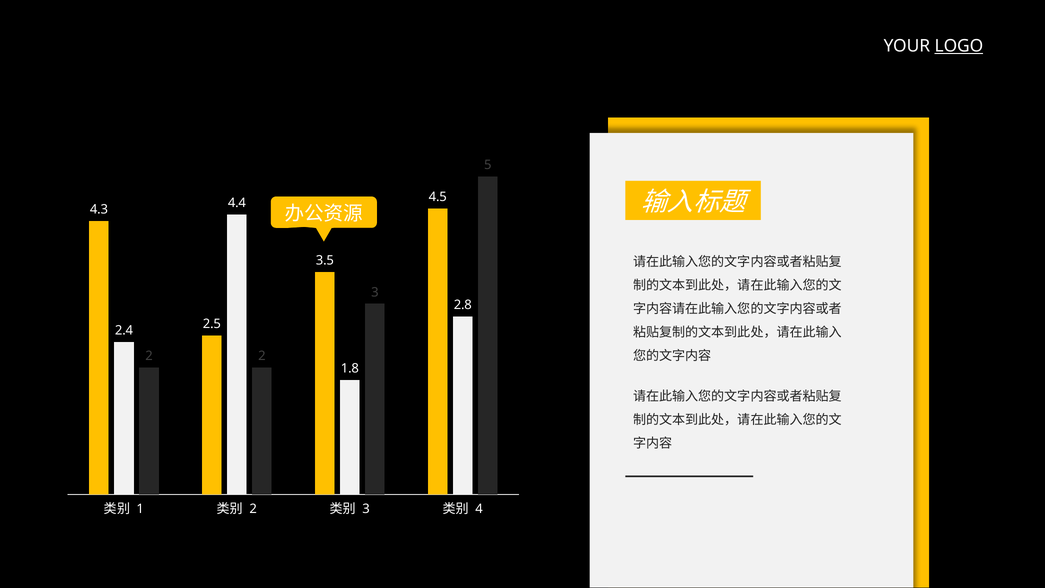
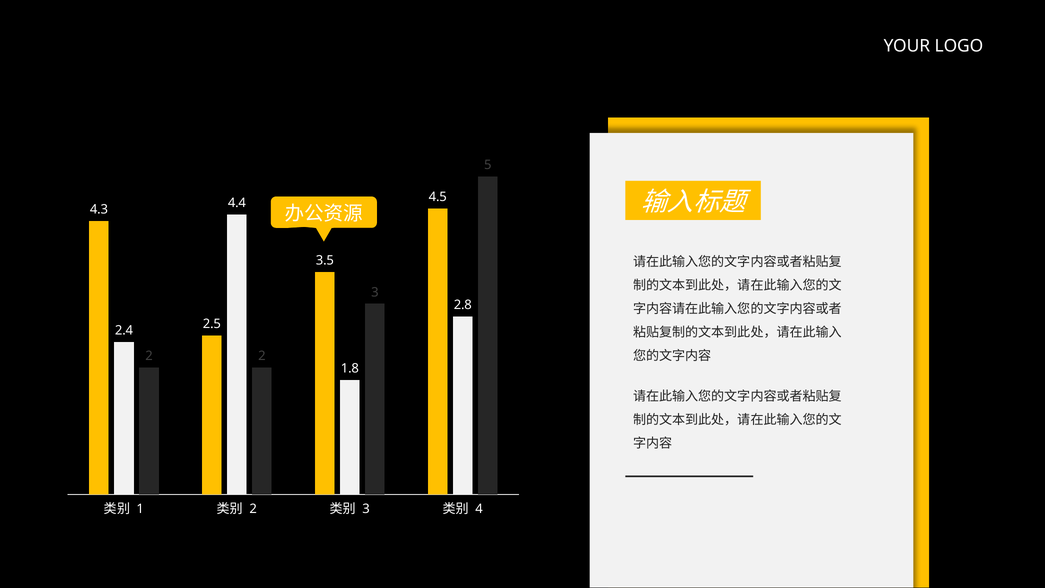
LOGO underline: present -> none
